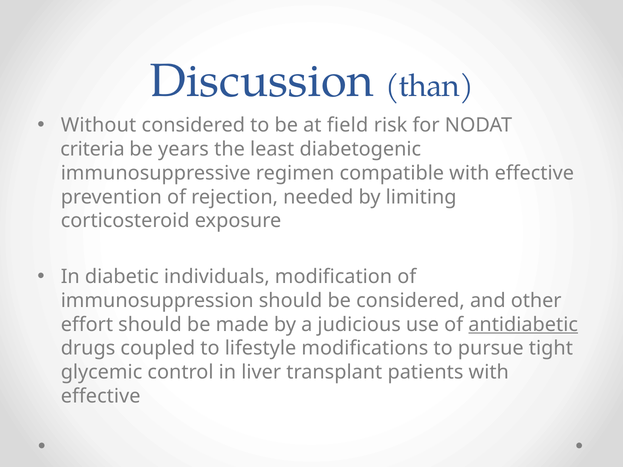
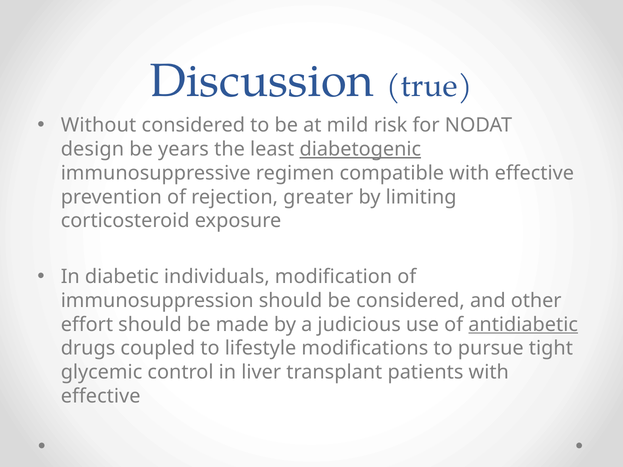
than: than -> true
field: field -> mild
criteria: criteria -> design
diabetogenic underline: none -> present
needed: needed -> greater
